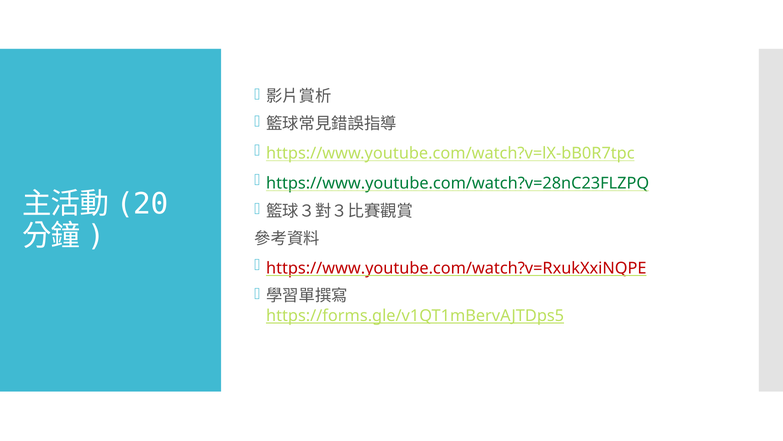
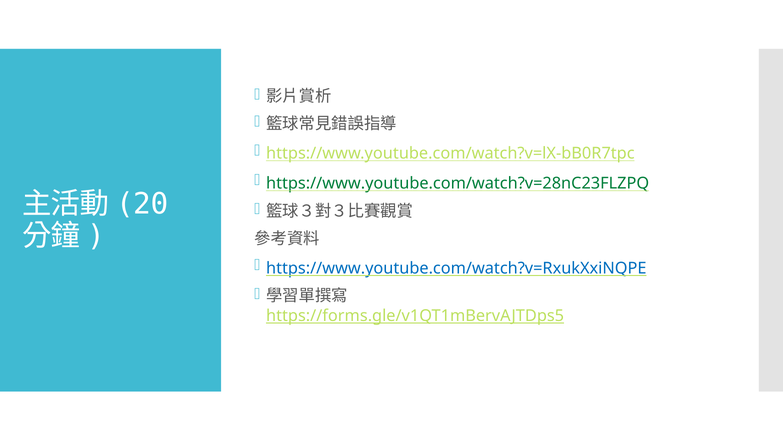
https://www.youtube.com/watch?v=RxukXxiNQPE colour: red -> blue
